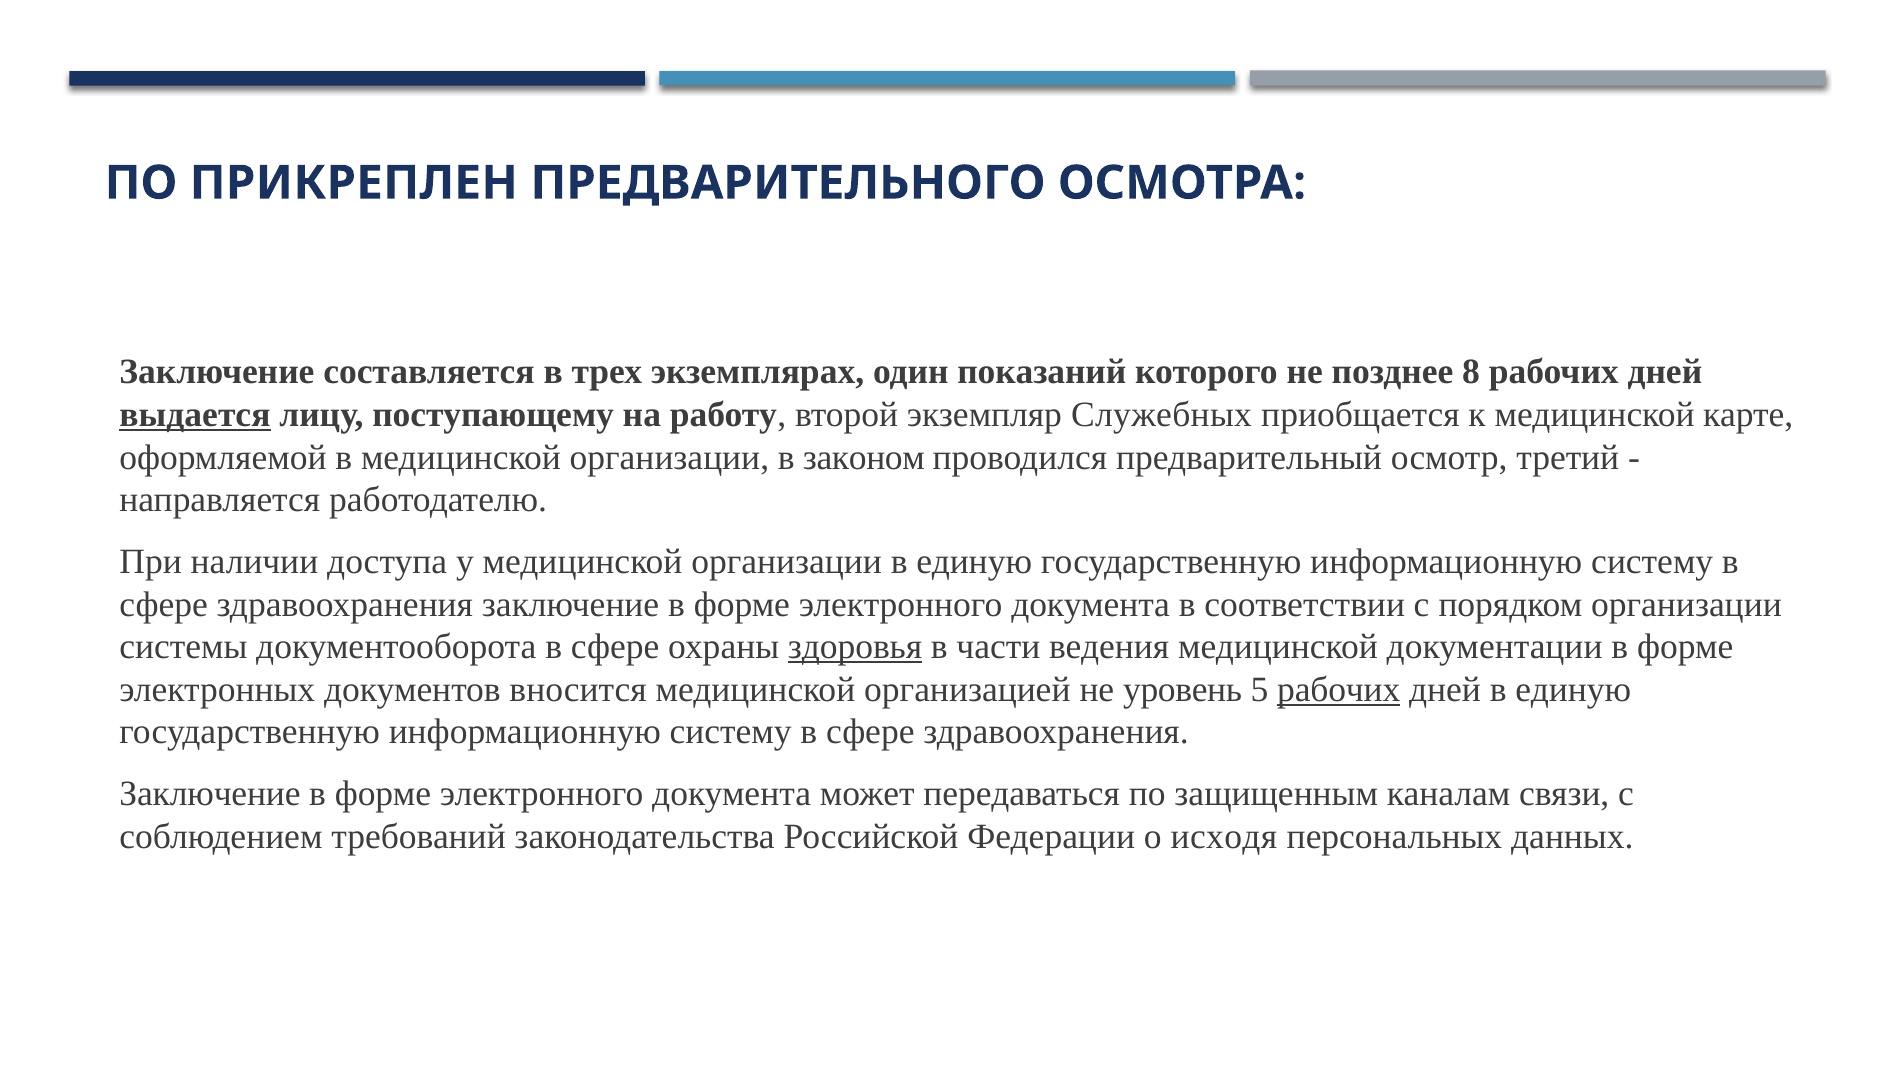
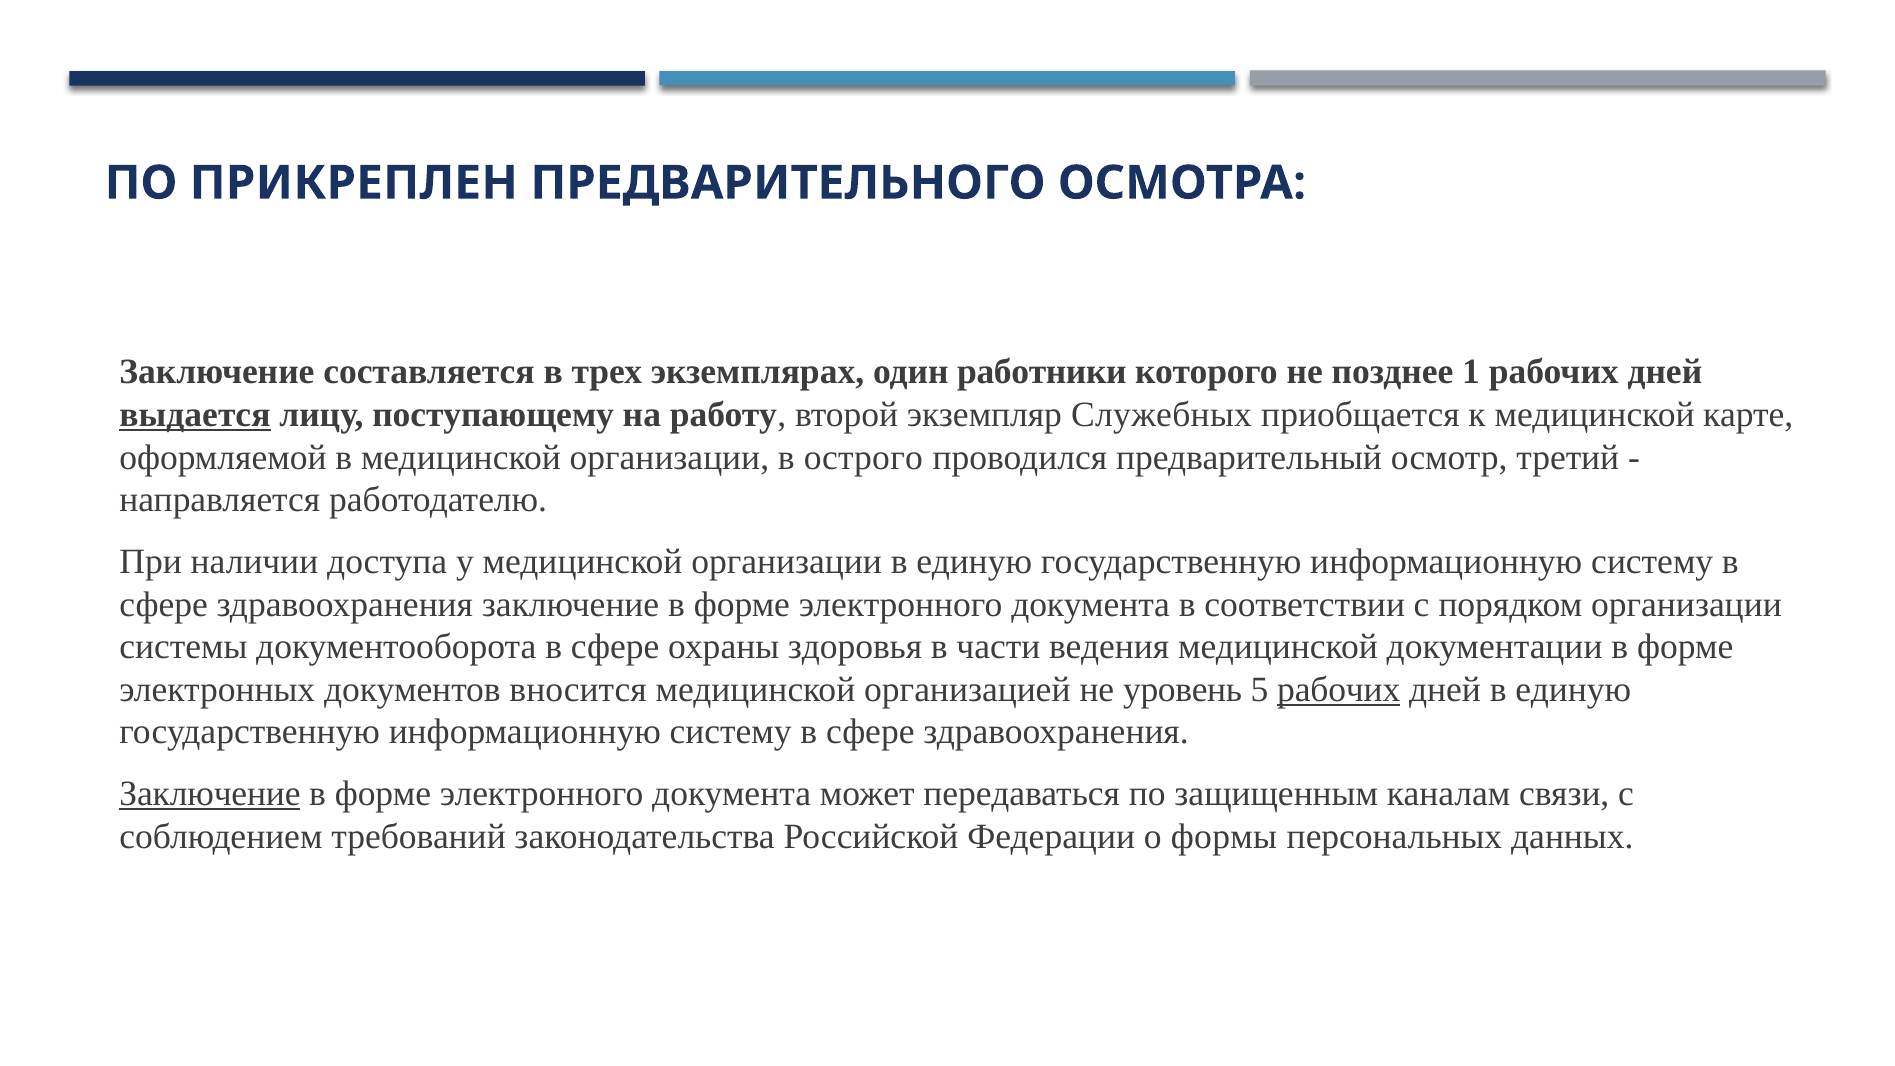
показаний: показаний -> работники
8: 8 -> 1
законом: законом -> острого
здоровья underline: present -> none
Заключение at (210, 794) underline: none -> present
исходя: исходя -> формы
